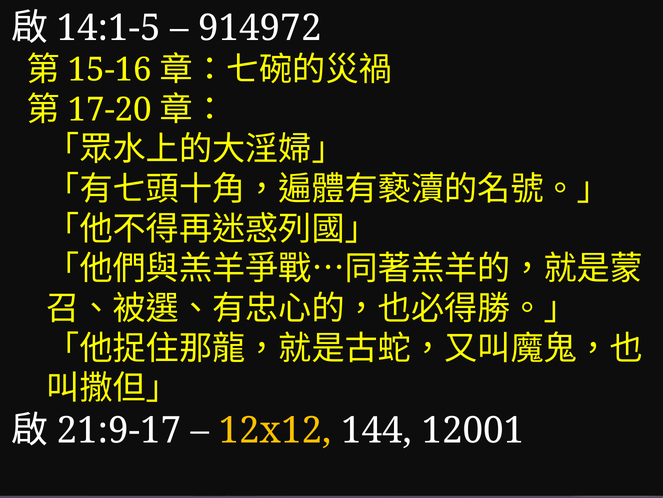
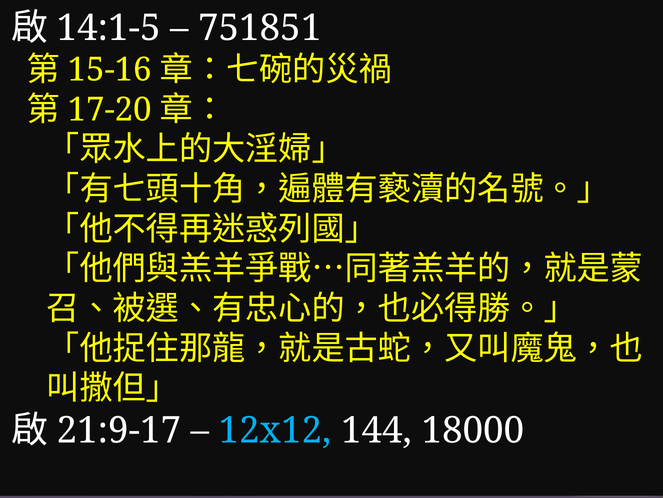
914972: 914972 -> 751851
12x12 colour: yellow -> light blue
12001: 12001 -> 18000
